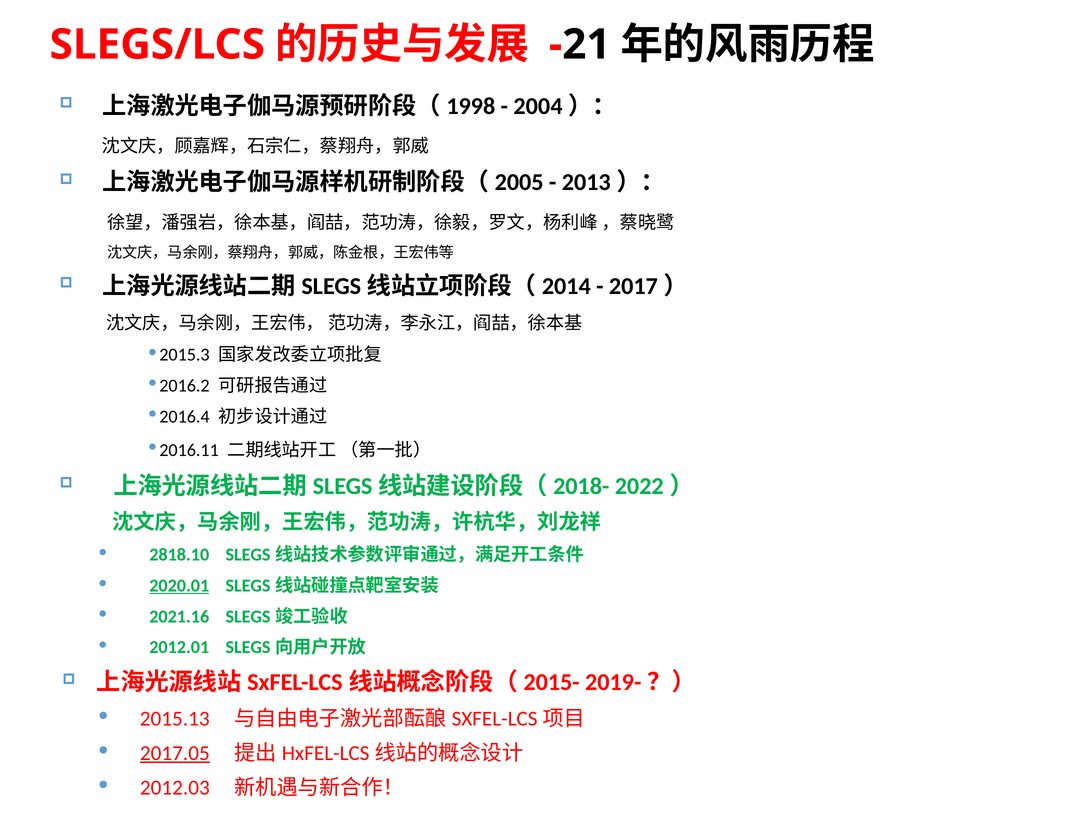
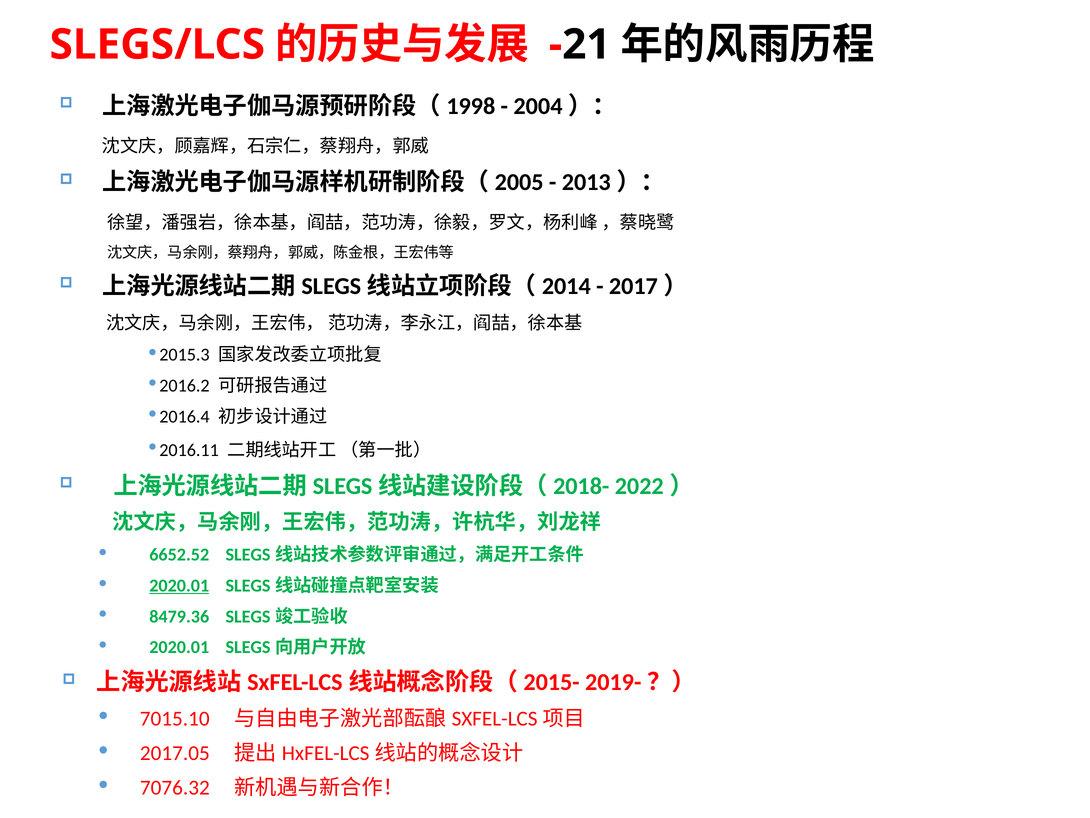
2818.10: 2818.10 -> 6652.52
2021.16: 2021.16 -> 8479.36
2012.01 at (179, 647): 2012.01 -> 2020.01
2015.13: 2015.13 -> 7015.10
2017.05 underline: present -> none
2012.03: 2012.03 -> 7076.32
